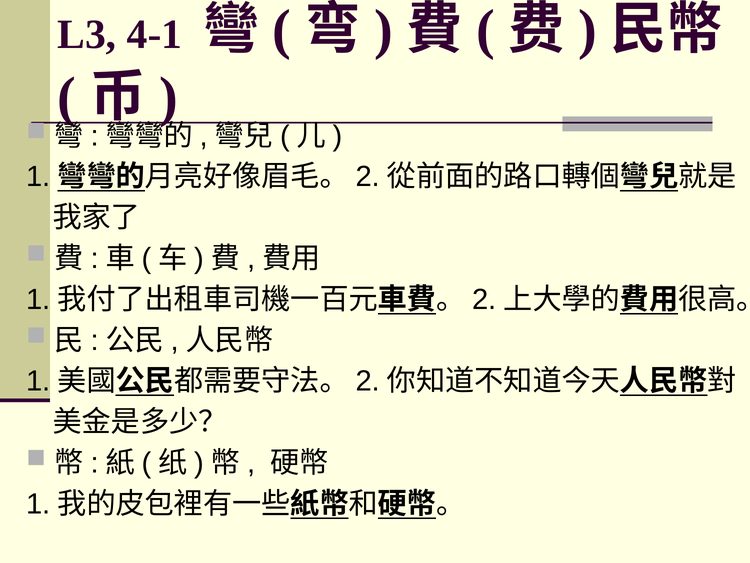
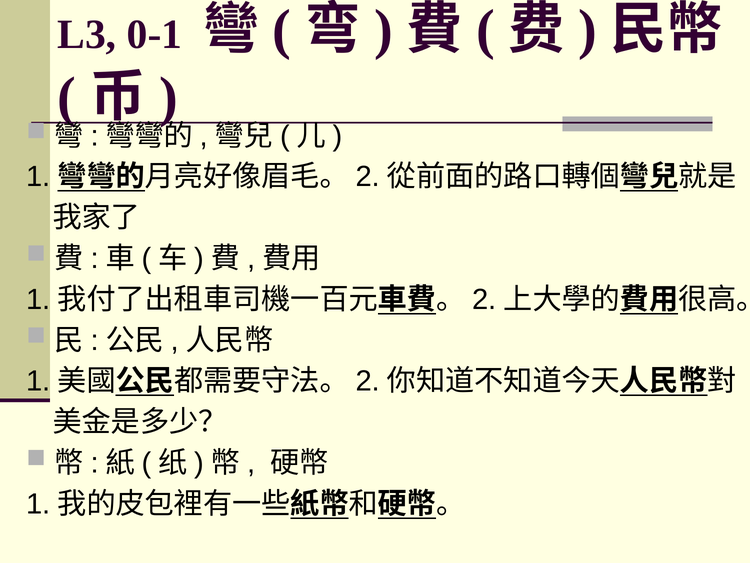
4-1: 4-1 -> 0-1
